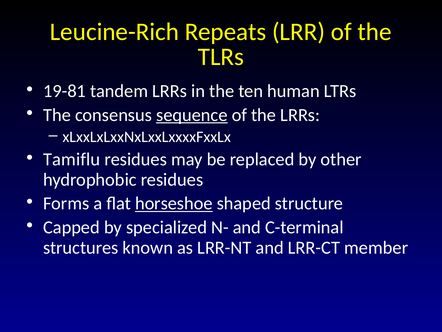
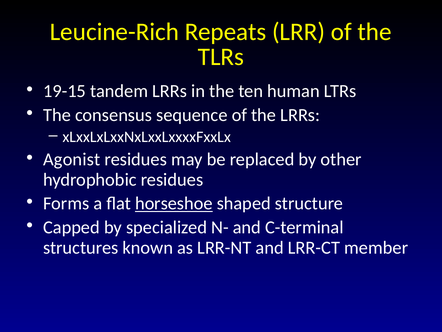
19-81: 19-81 -> 19-15
sequence underline: present -> none
Tamiflu: Tamiflu -> Agonist
